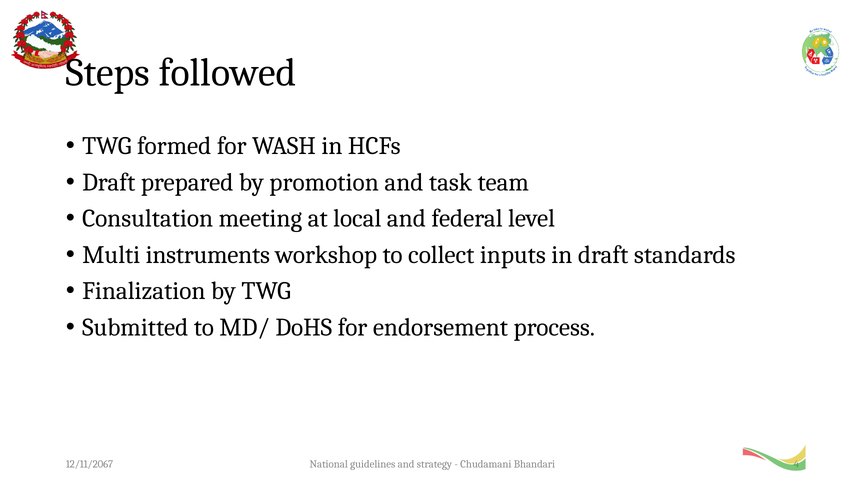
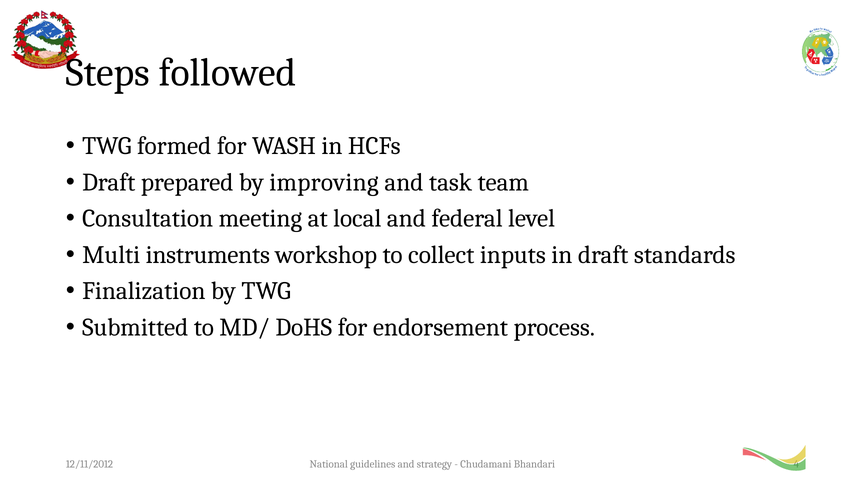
promotion: promotion -> improving
12/11/2067: 12/11/2067 -> 12/11/2012
